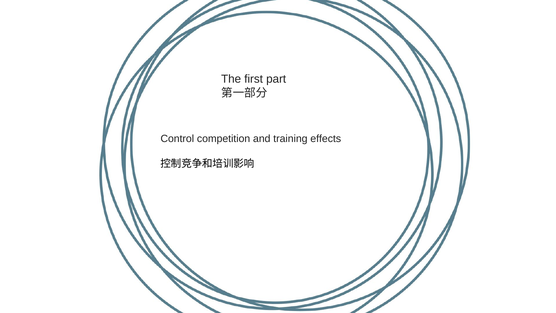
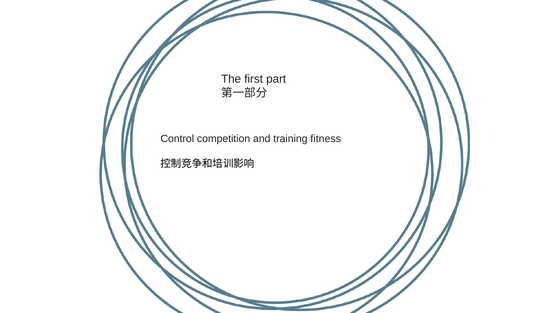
effects: effects -> fitness
